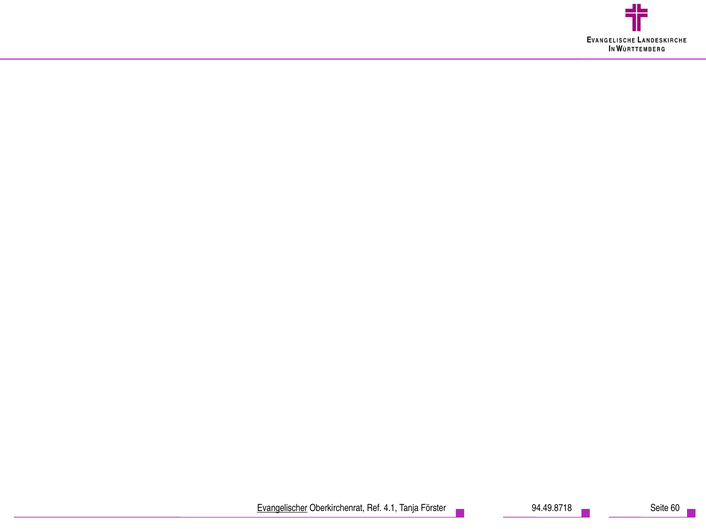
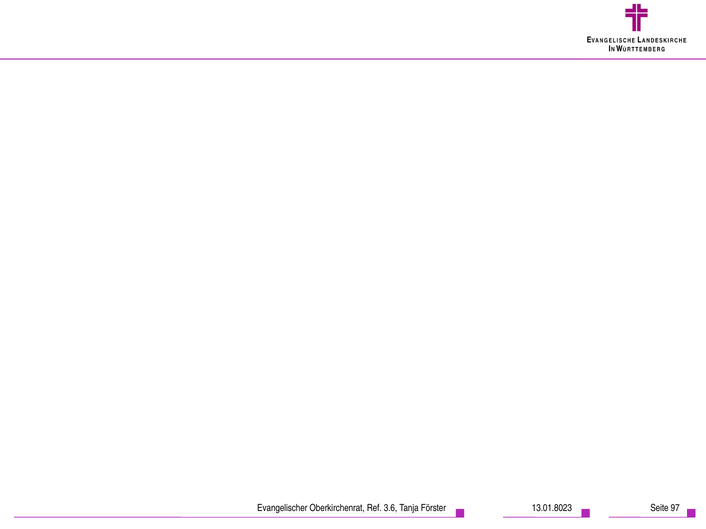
Evangelischer underline: present -> none
4.1: 4.1 -> 3.6
94.49.8718: 94.49.8718 -> 13.01.8023
60: 60 -> 97
